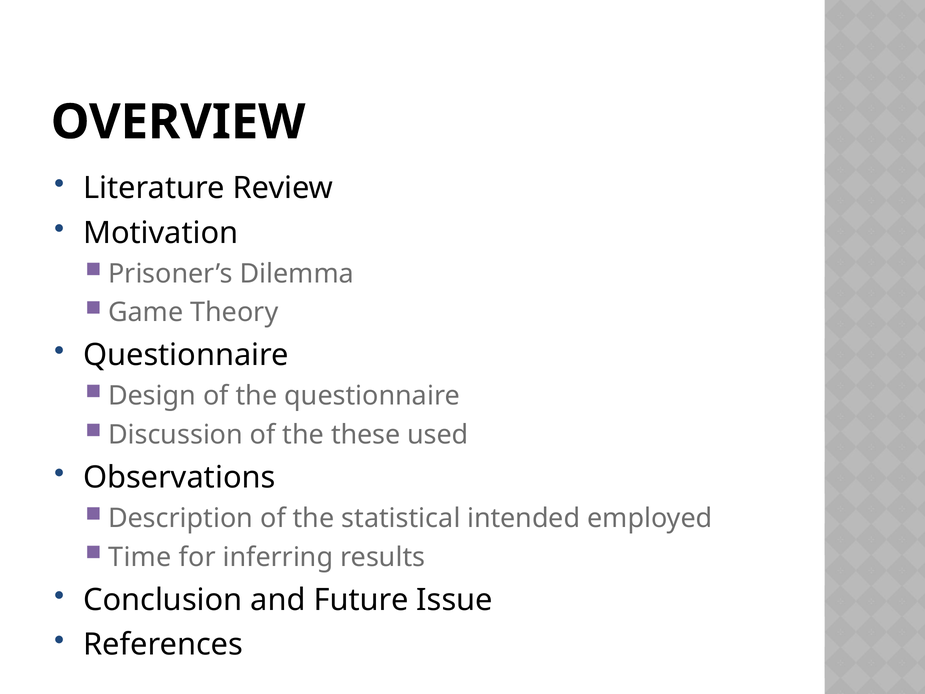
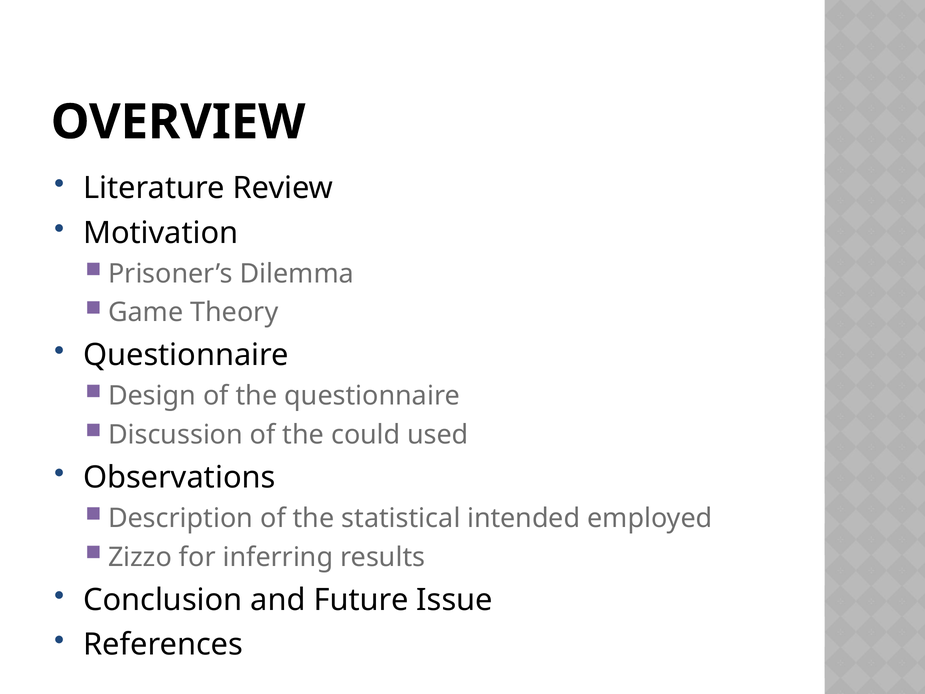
these: these -> could
Time: Time -> Zizzo
